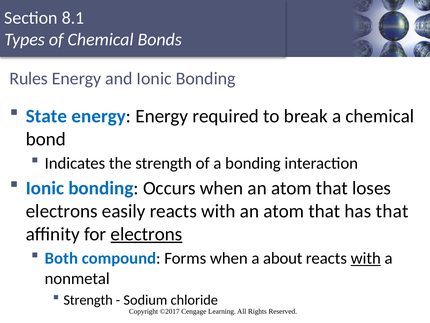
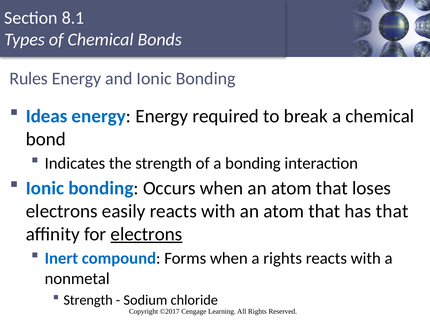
State: State -> Ideas
Both: Both -> Inert
a about: about -> rights
with at (366, 258) underline: present -> none
